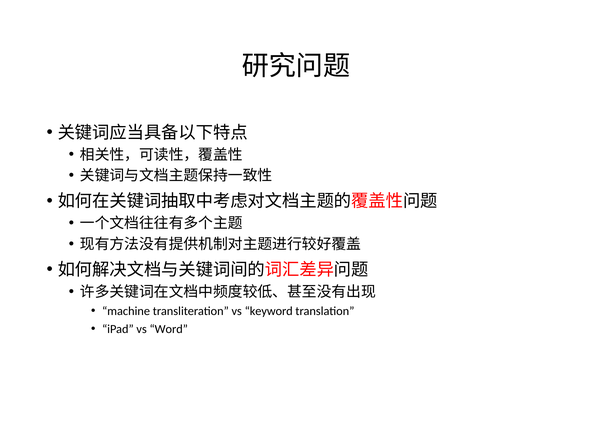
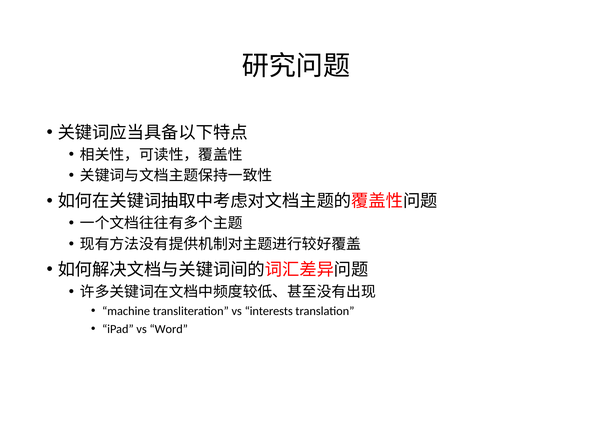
keyword: keyword -> interests
